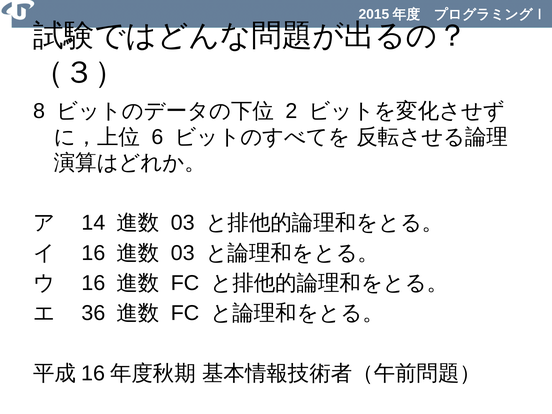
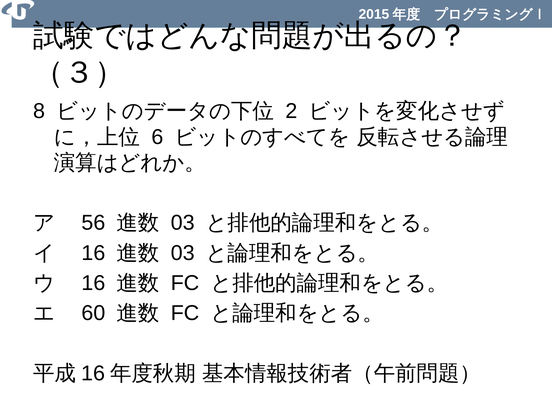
14: 14 -> 56
36: 36 -> 60
